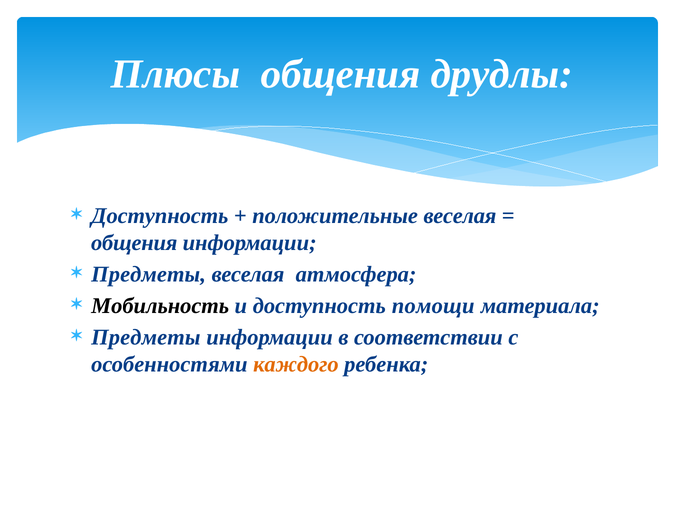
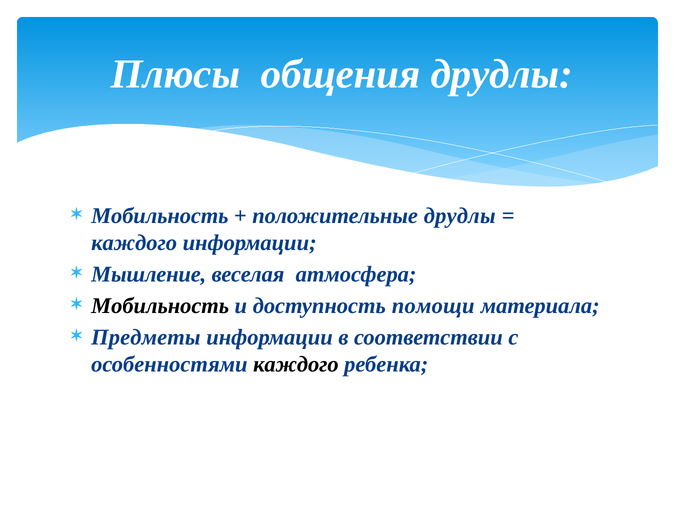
Доступность at (160, 216): Доступность -> Мобильность
положительные веселая: веселая -> друдлы
общения at (134, 243): общения -> каждого
Предметы at (149, 274): Предметы -> Мышление
каждого at (296, 364) colour: orange -> black
